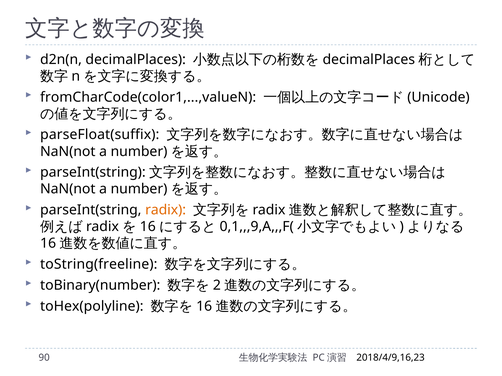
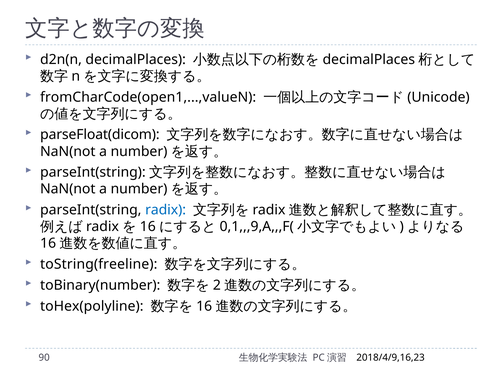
fromCharCode(color1,...,valueN: fromCharCode(color1,...,valueN -> fromCharCode(open1,...,valueN
parseFloat(suffix: parseFloat(suffix -> parseFloat(dicom
radix colour: orange -> blue
